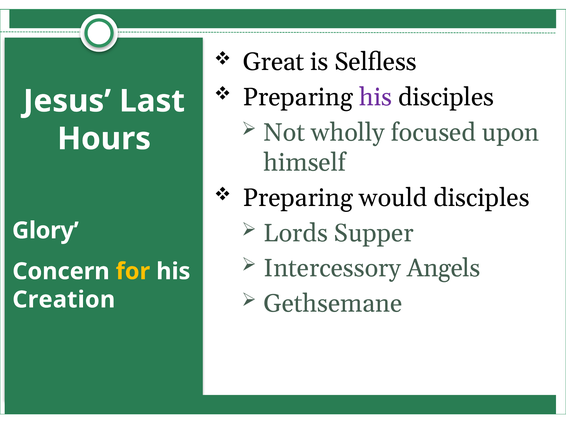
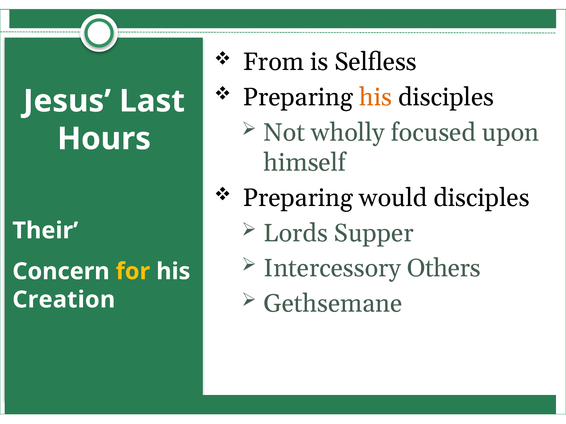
Great: Great -> From
his at (376, 97) colour: purple -> orange
Glory: Glory -> Their
Angels: Angels -> Others
